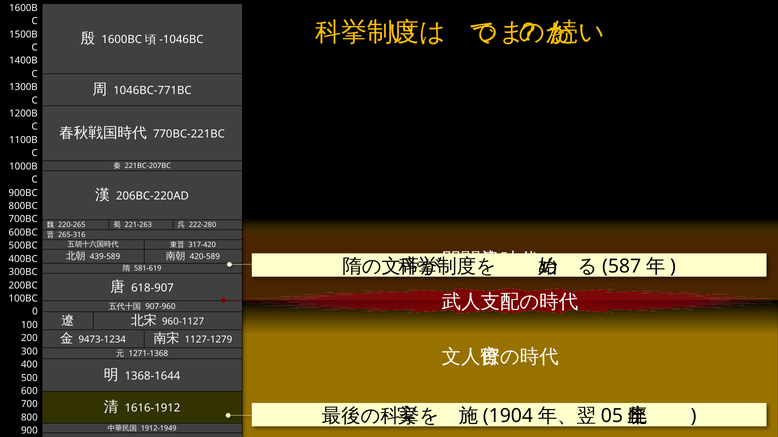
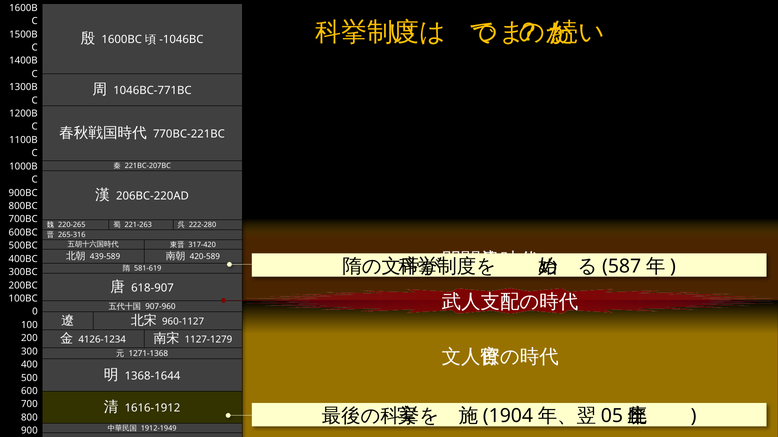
9473-1234: 9473-1234 -> 4126-1234
